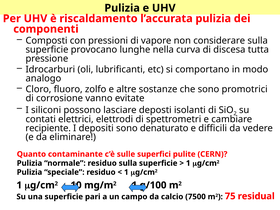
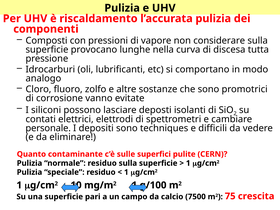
recipiente: recipiente -> personale
denaturato: denaturato -> techniques
residual: residual -> crescita
